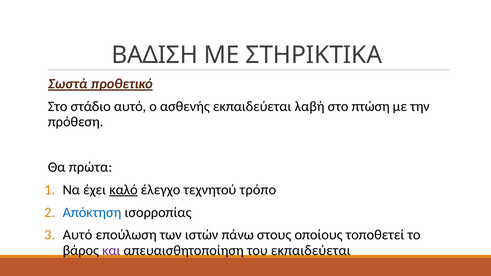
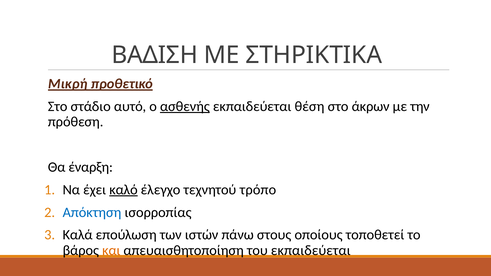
Σωστά: Σωστά -> Μικρή
ασθενής underline: none -> present
λαβή: λαβή -> θέση
πτώση: πτώση -> άκρων
πρώτα: πρώτα -> έναρξη
Αυτό at (77, 235): Αυτό -> Καλά
και colour: purple -> orange
